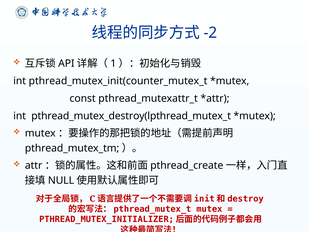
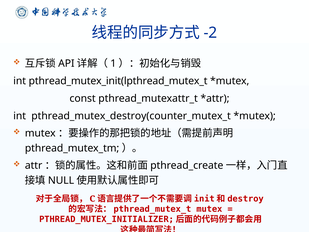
pthread_mutex_init(counter_mutex_t: pthread_mutex_init(counter_mutex_t -> pthread_mutex_init(lpthread_mutex_t
pthread_mutex_destroy(lpthread_mutex_t: pthread_mutex_destroy(lpthread_mutex_t -> pthread_mutex_destroy(counter_mutex_t
